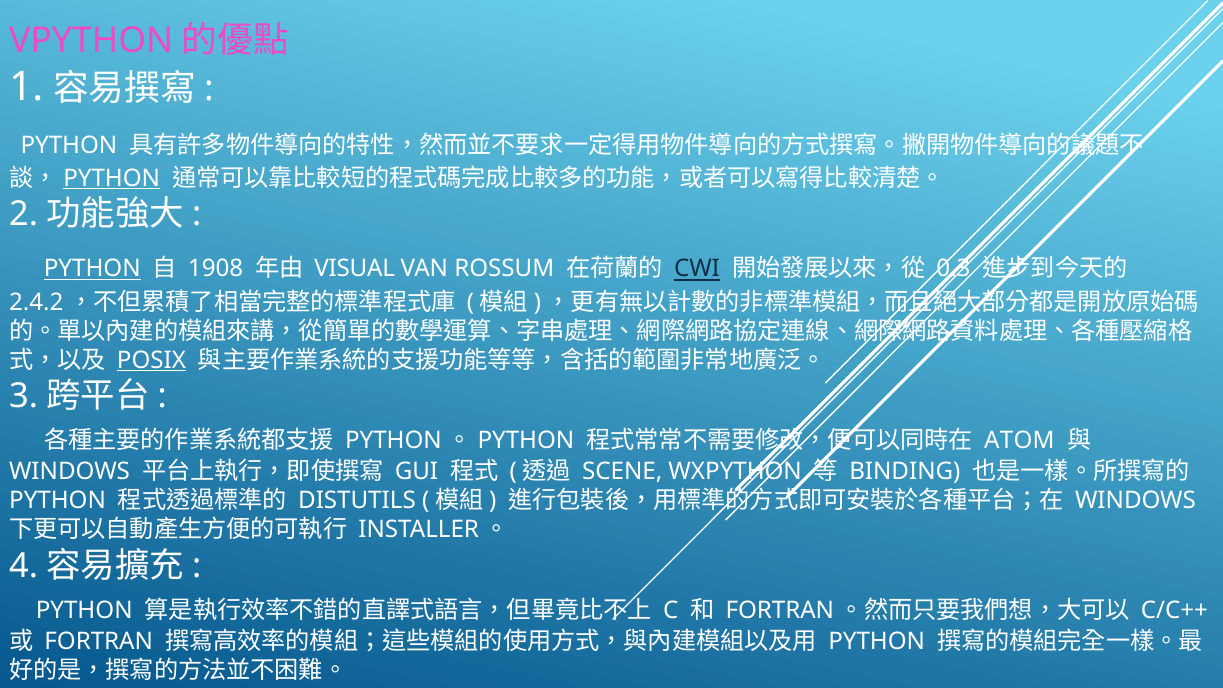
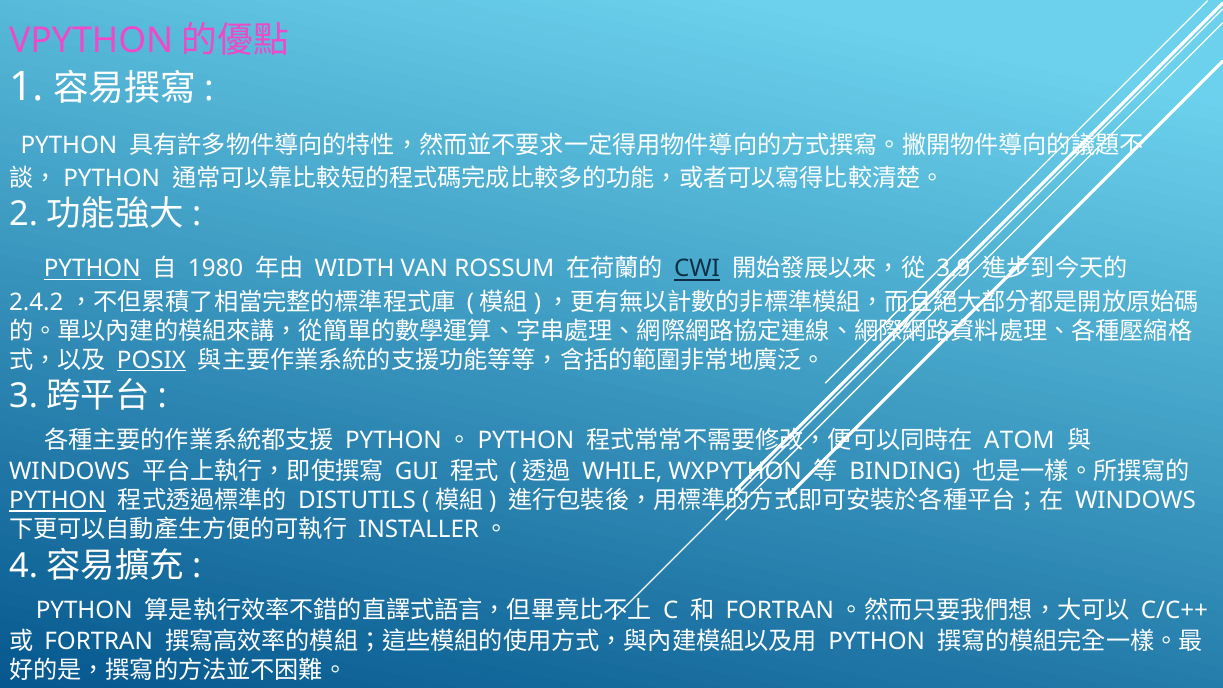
PYTHON at (112, 178) underline: present -> none
1908: 1908 -> 1980
VISUAL: VISUAL -> WIDTH
0.3: 0.3 -> 3.9
SCENE: SCENE -> WHILE
PYTHON at (58, 501) underline: none -> present
